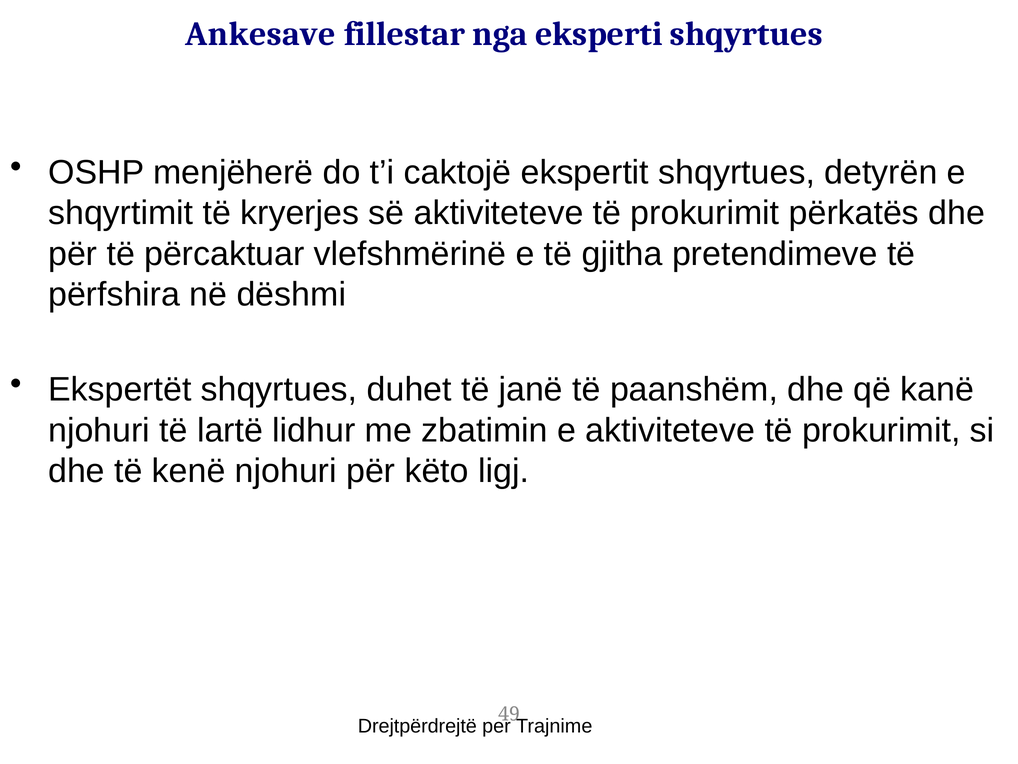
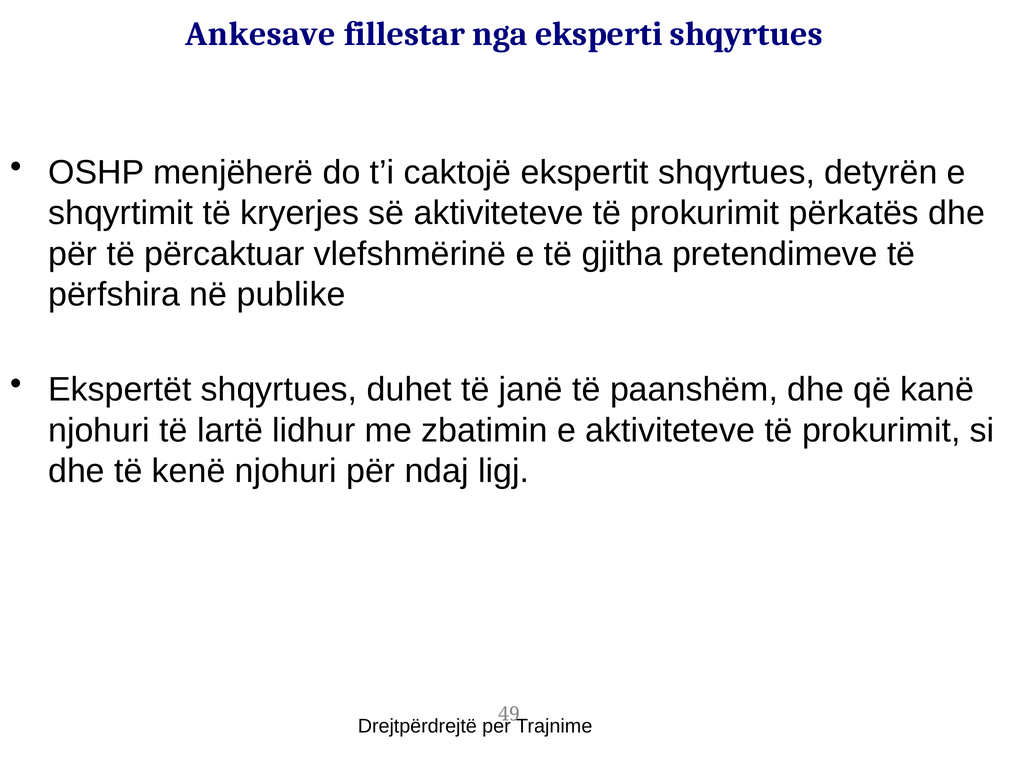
dëshmi: dëshmi -> publike
këto: këto -> ndaj
